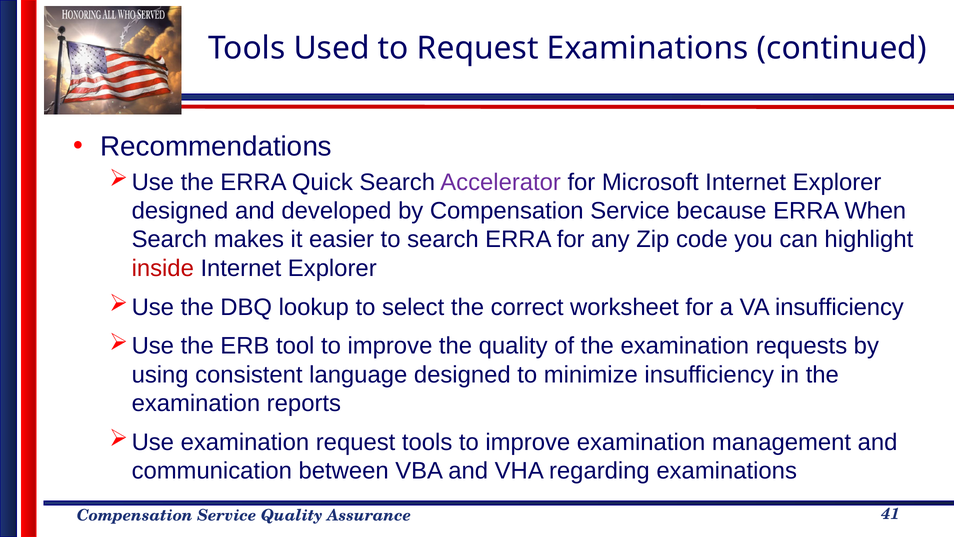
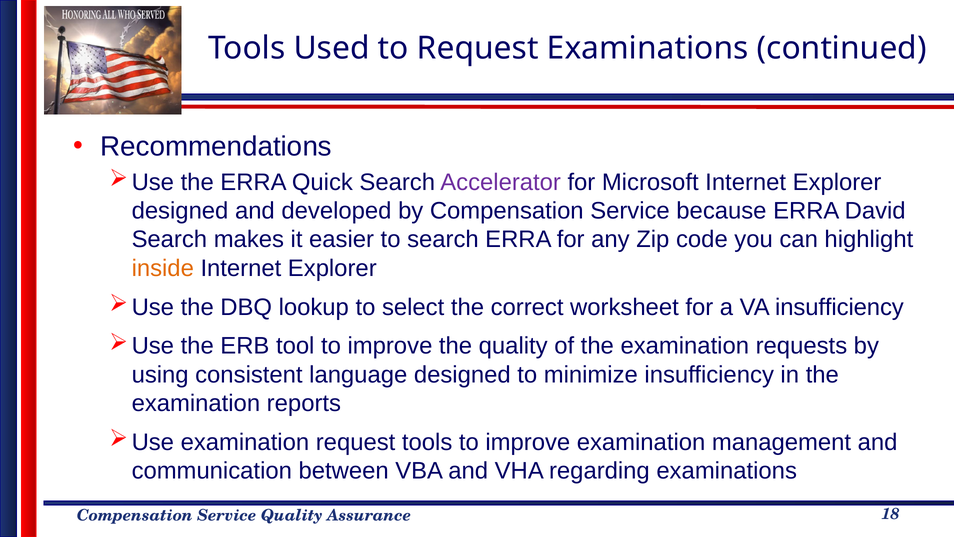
When: When -> David
inside colour: red -> orange
41: 41 -> 18
